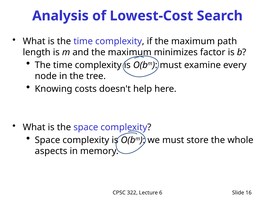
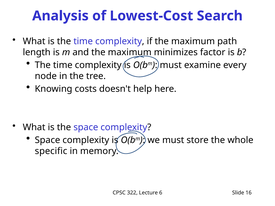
aspects: aspects -> specific
